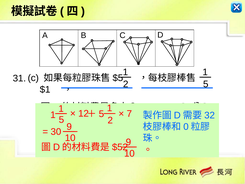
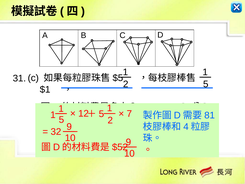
32: 32 -> 81
0 at (186, 127): 0 -> 4
30: 30 -> 32
